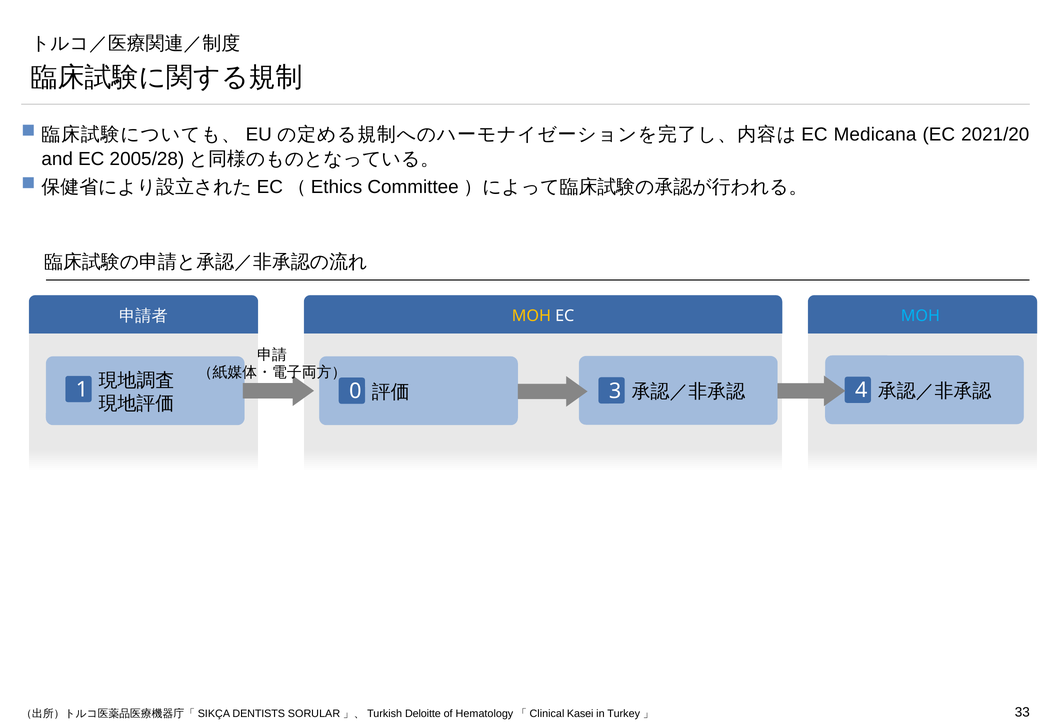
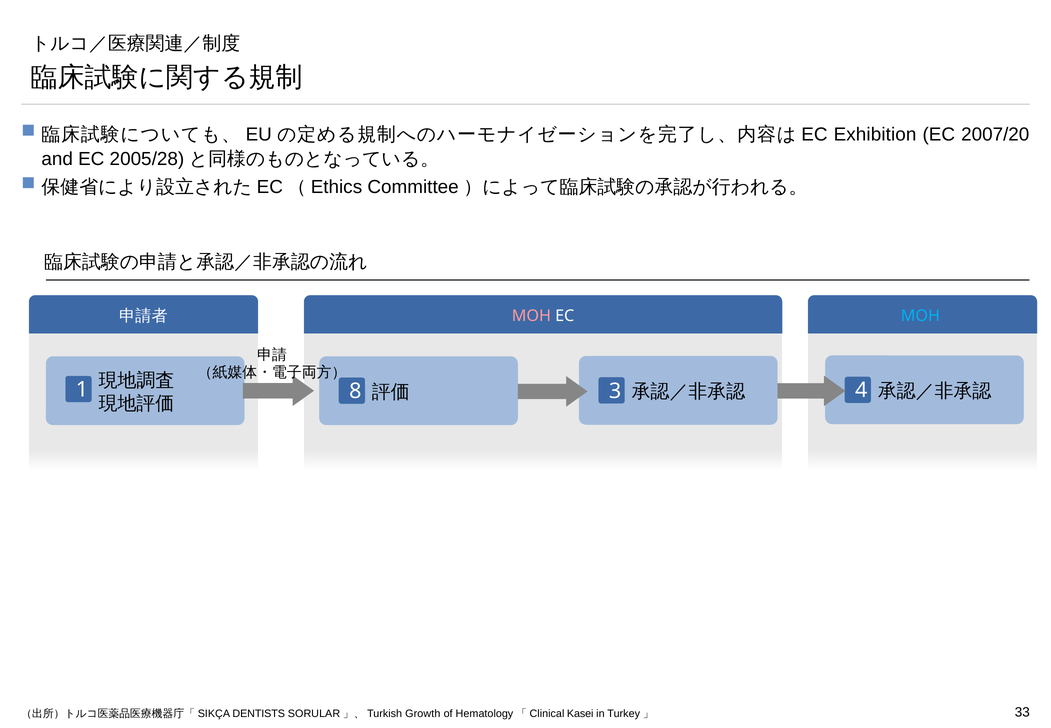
Medicana: Medicana -> Exhibition
2021/20: 2021/20 -> 2007/20
MOH at (531, 316) colour: yellow -> pink
0: 0 -> 8
Deloitte: Deloitte -> Growth
